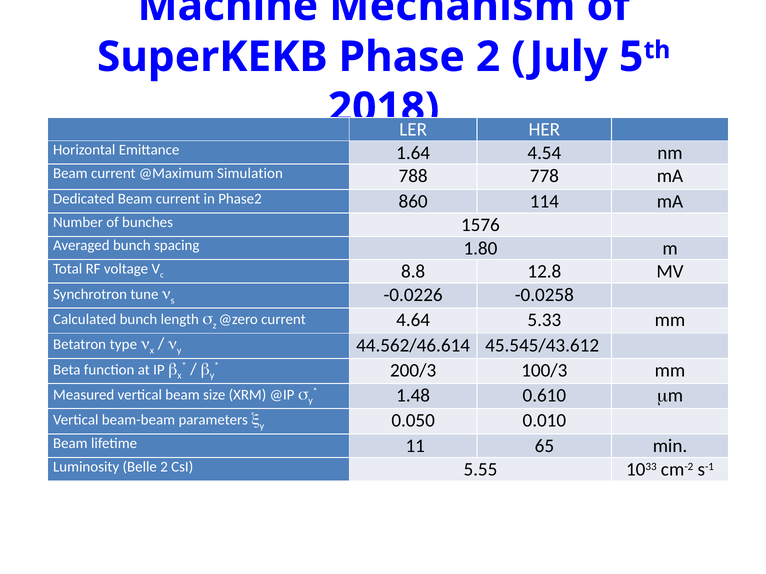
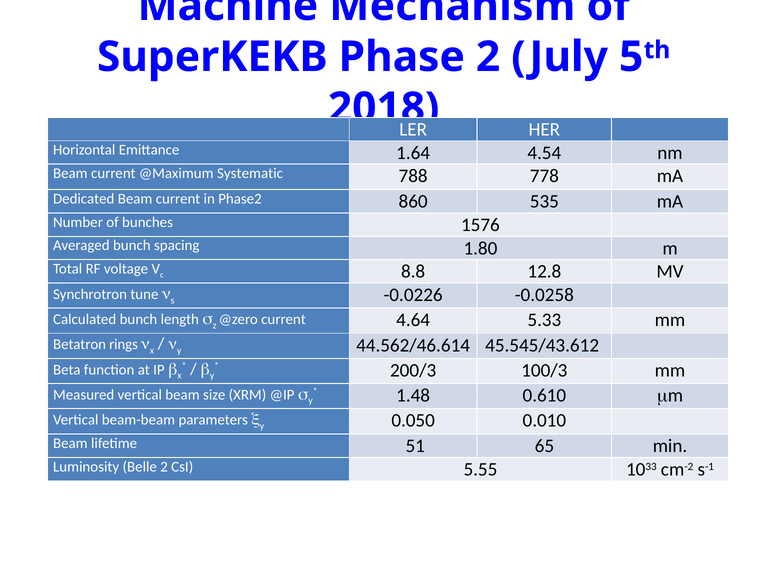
Simulation: Simulation -> Systematic
114: 114 -> 535
type: type -> rings
11: 11 -> 51
